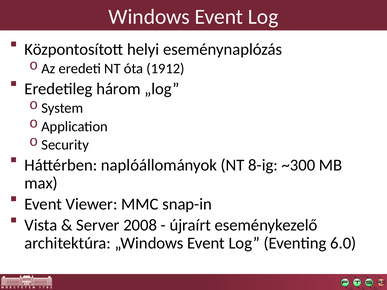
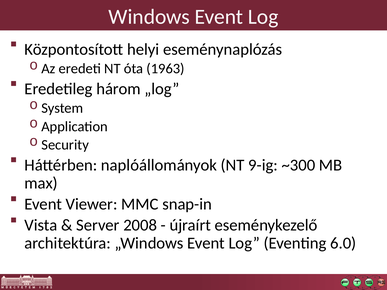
1912: 1912 -> 1963
8-ig: 8-ig -> 9-ig
